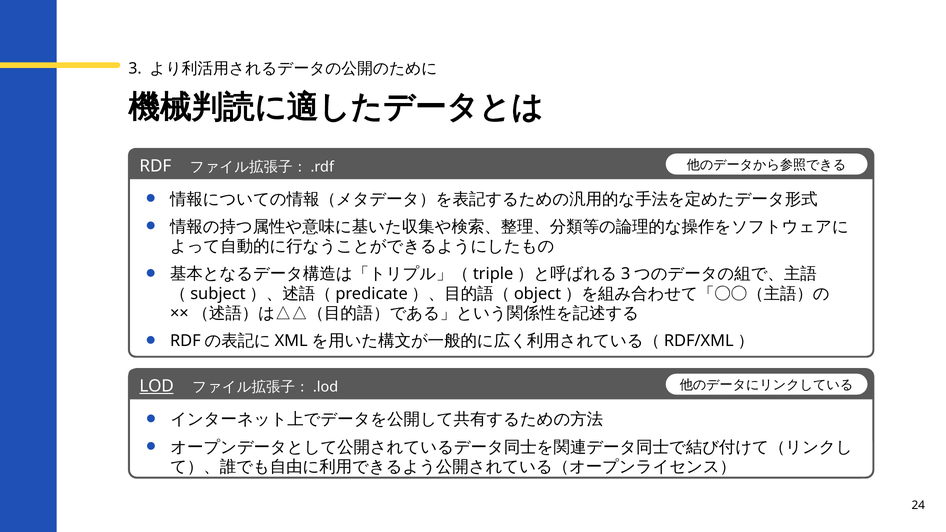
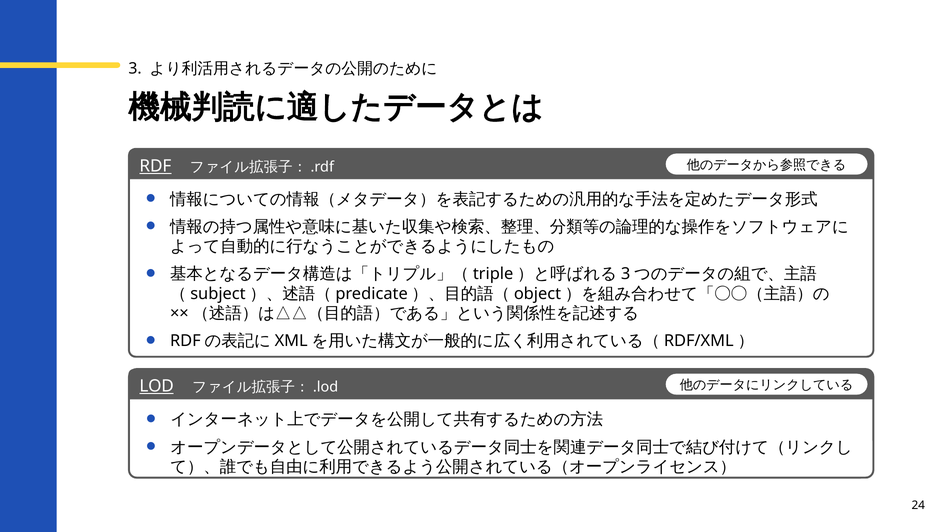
RDF underline: none -> present
